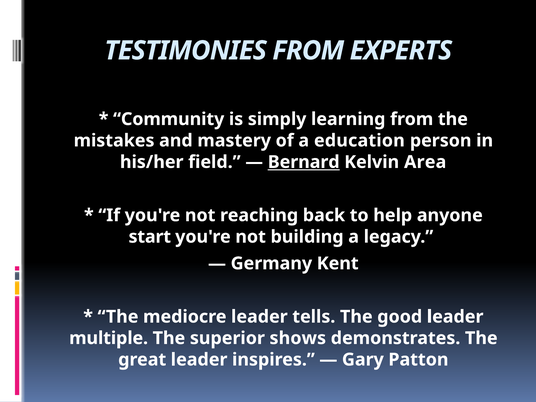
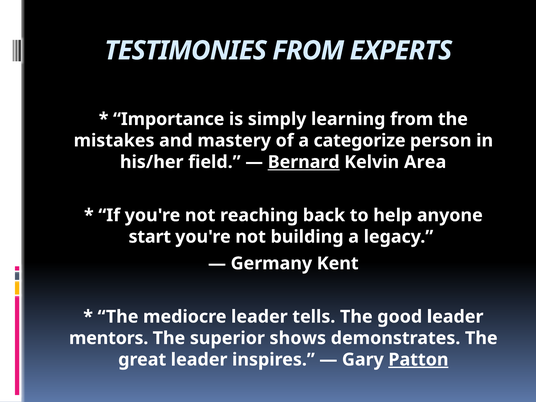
Community: Community -> Importance
education: education -> categorize
multiple: multiple -> mentors
Patton underline: none -> present
